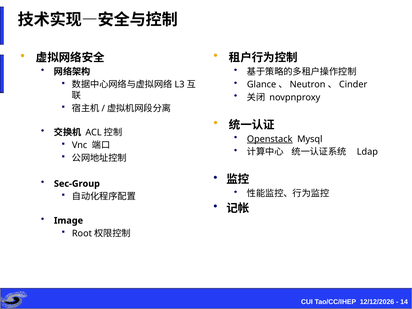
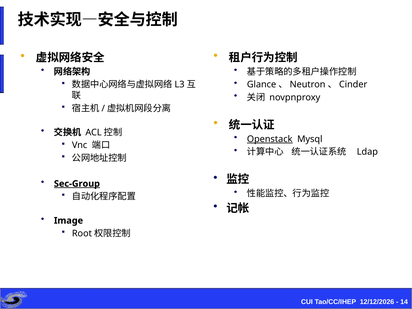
Sec-Group underline: none -> present
